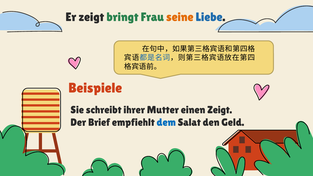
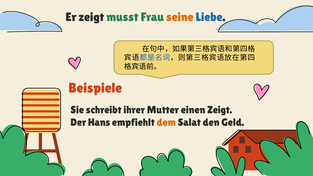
bringt: bringt -> musst
Brief: Brief -> Hans
dem colour: blue -> orange
